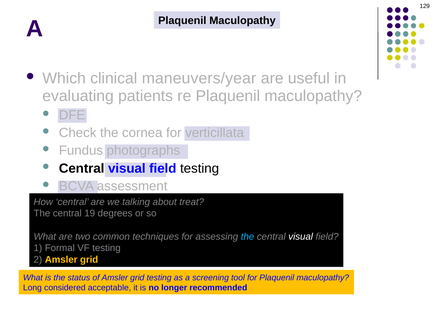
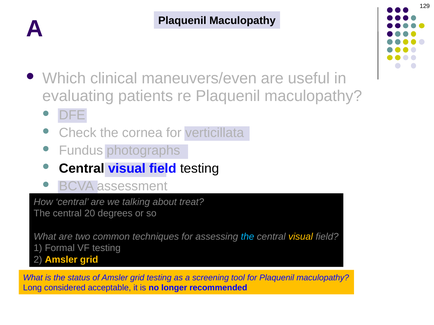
maneuvers/year: maneuvers/year -> maneuvers/even
19: 19 -> 20
visual at (301, 237) colour: white -> yellow
